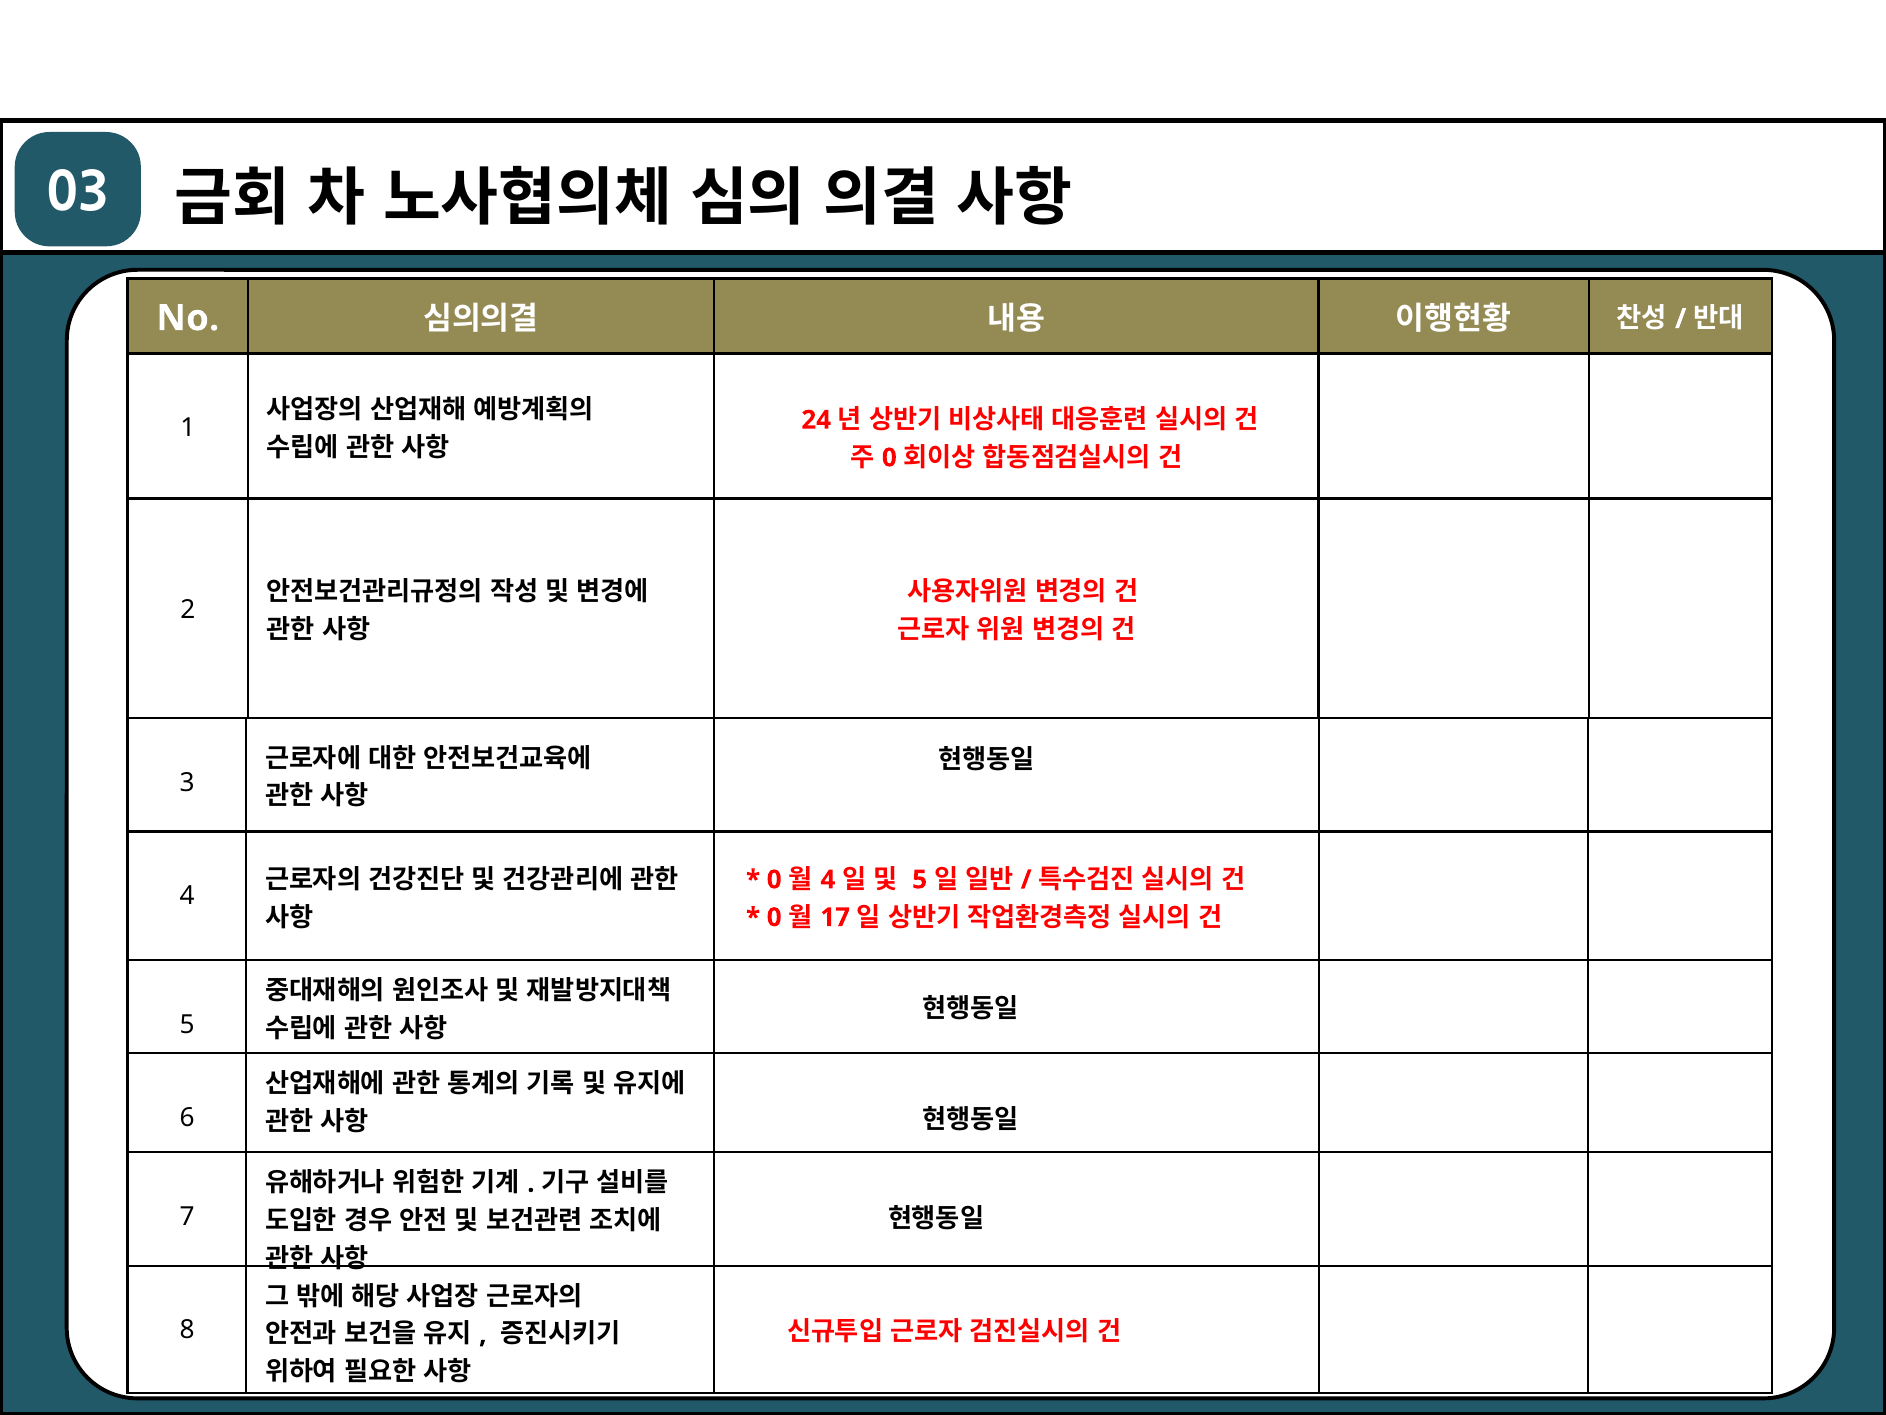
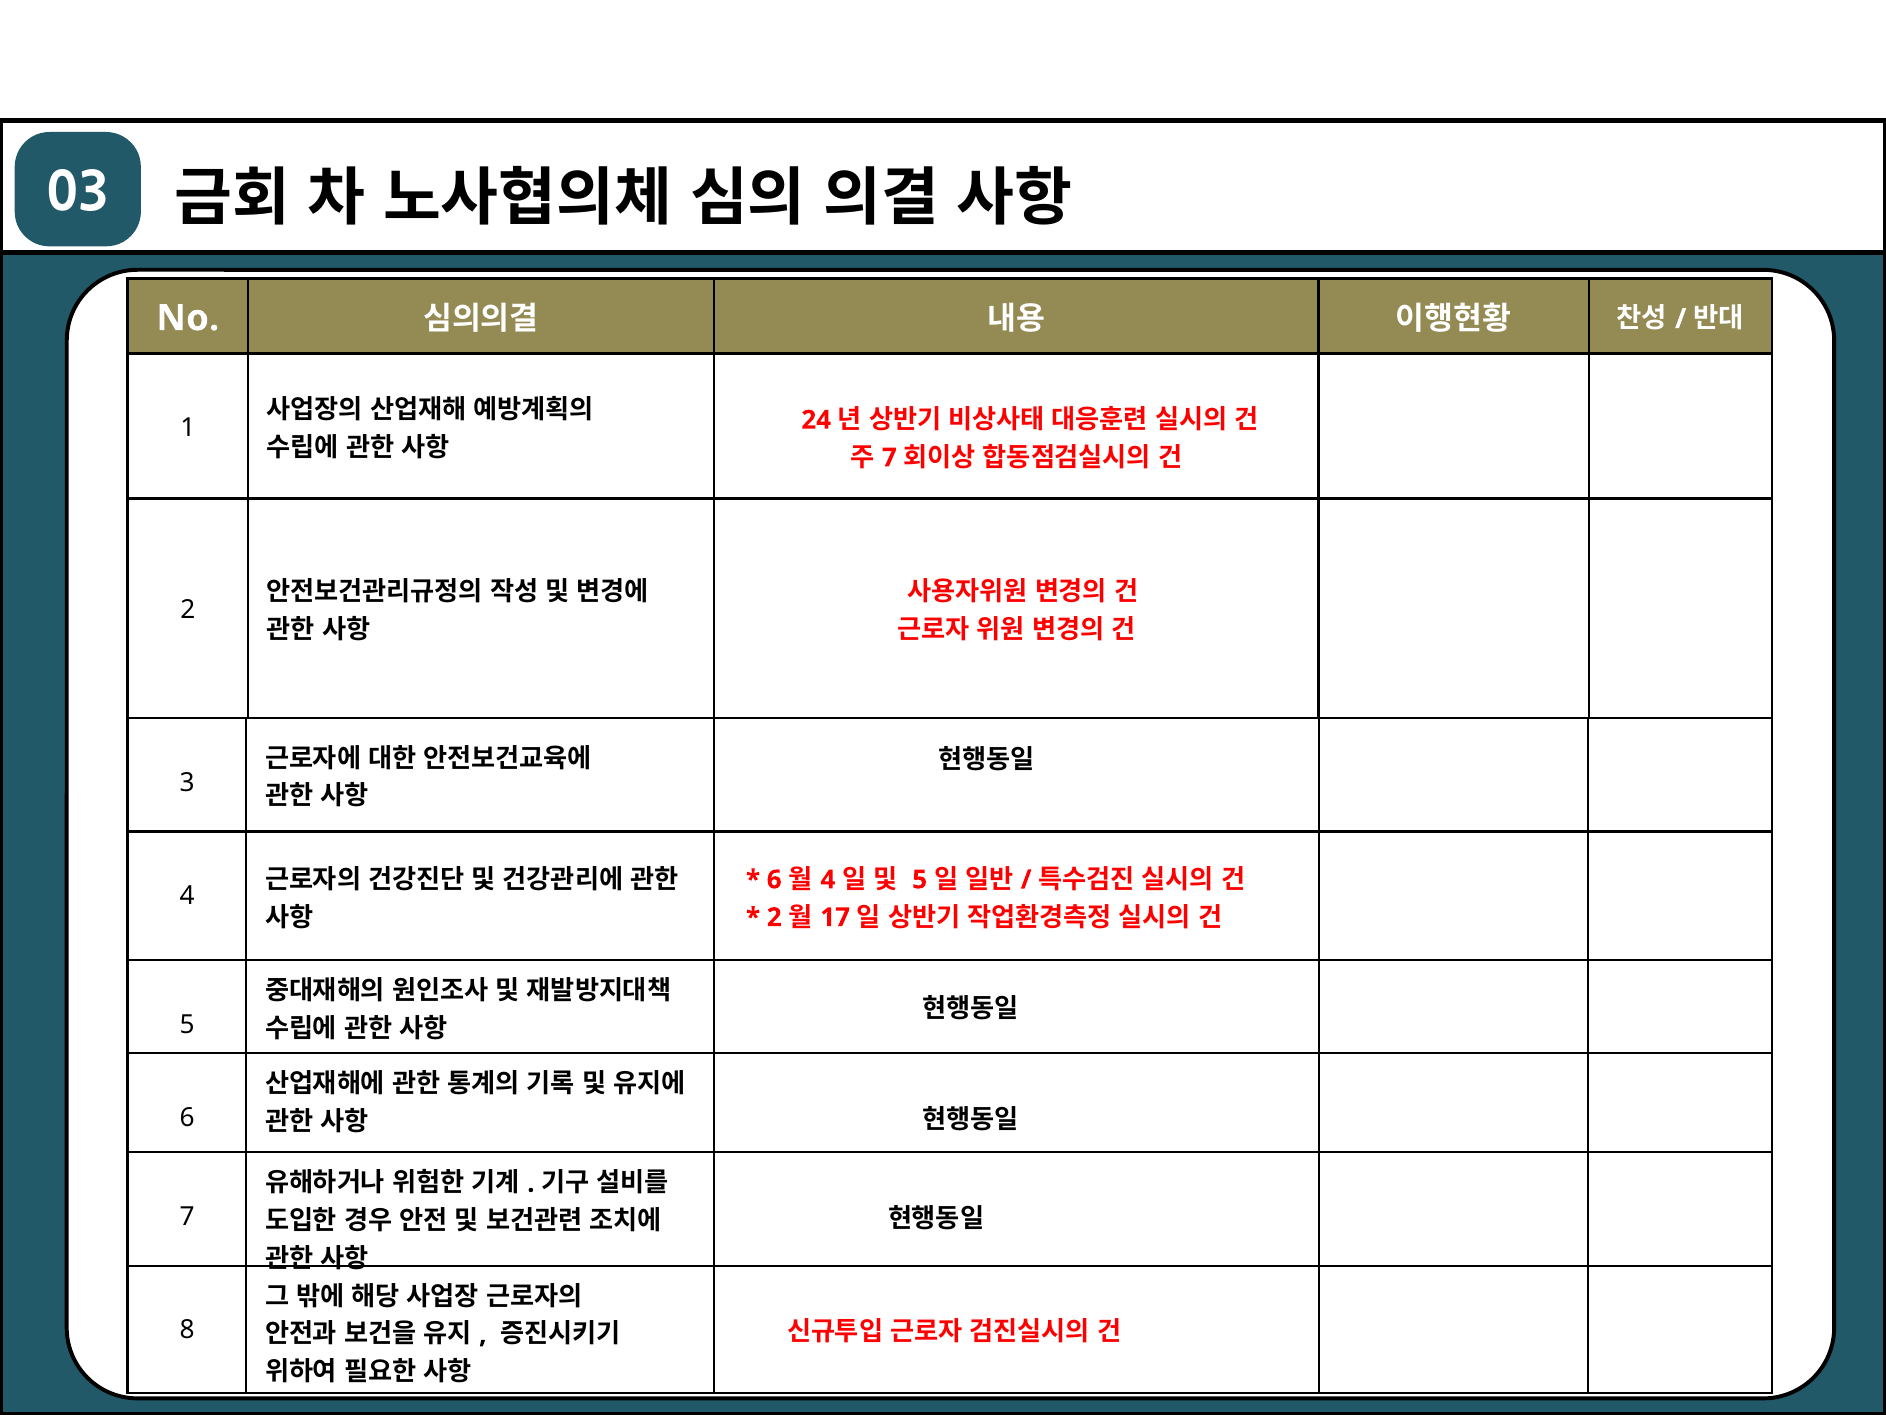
0 at (889, 458): 0 -> 7
0 at (774, 879): 0 -> 6
0 at (774, 917): 0 -> 2
